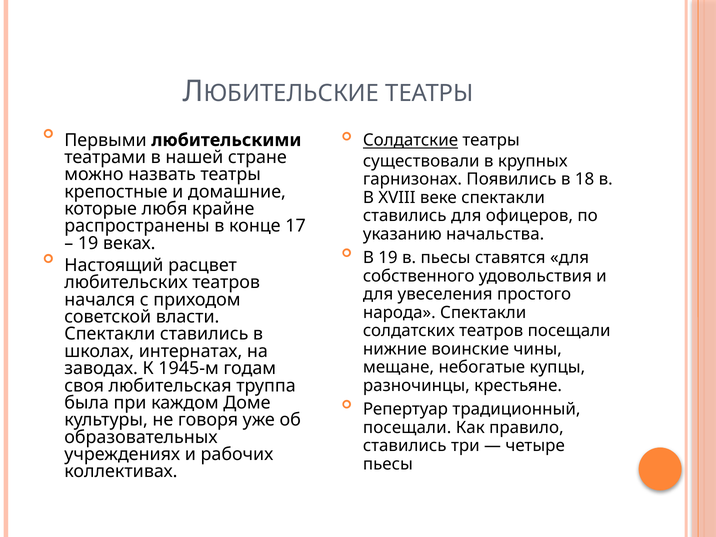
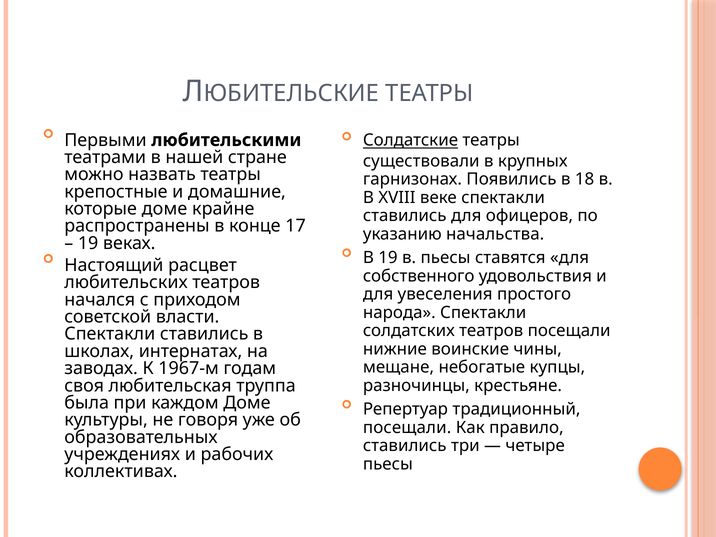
которые любя: любя -> доме
1945-м: 1945-м -> 1967-м
